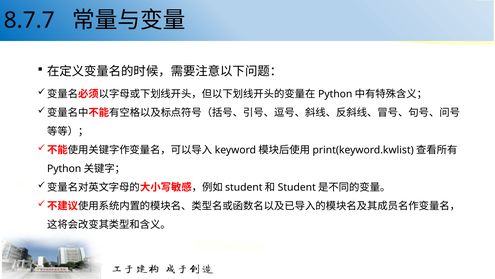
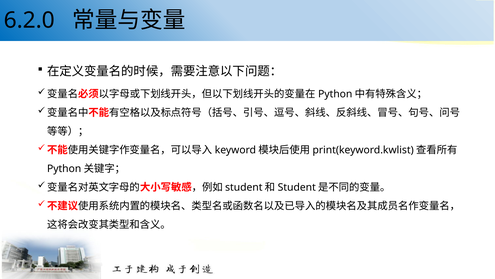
8.7.7: 8.7.7 -> 6.2.0
